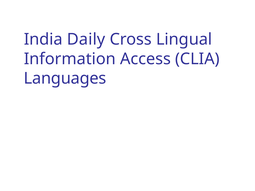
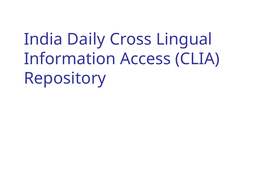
Languages: Languages -> Repository
